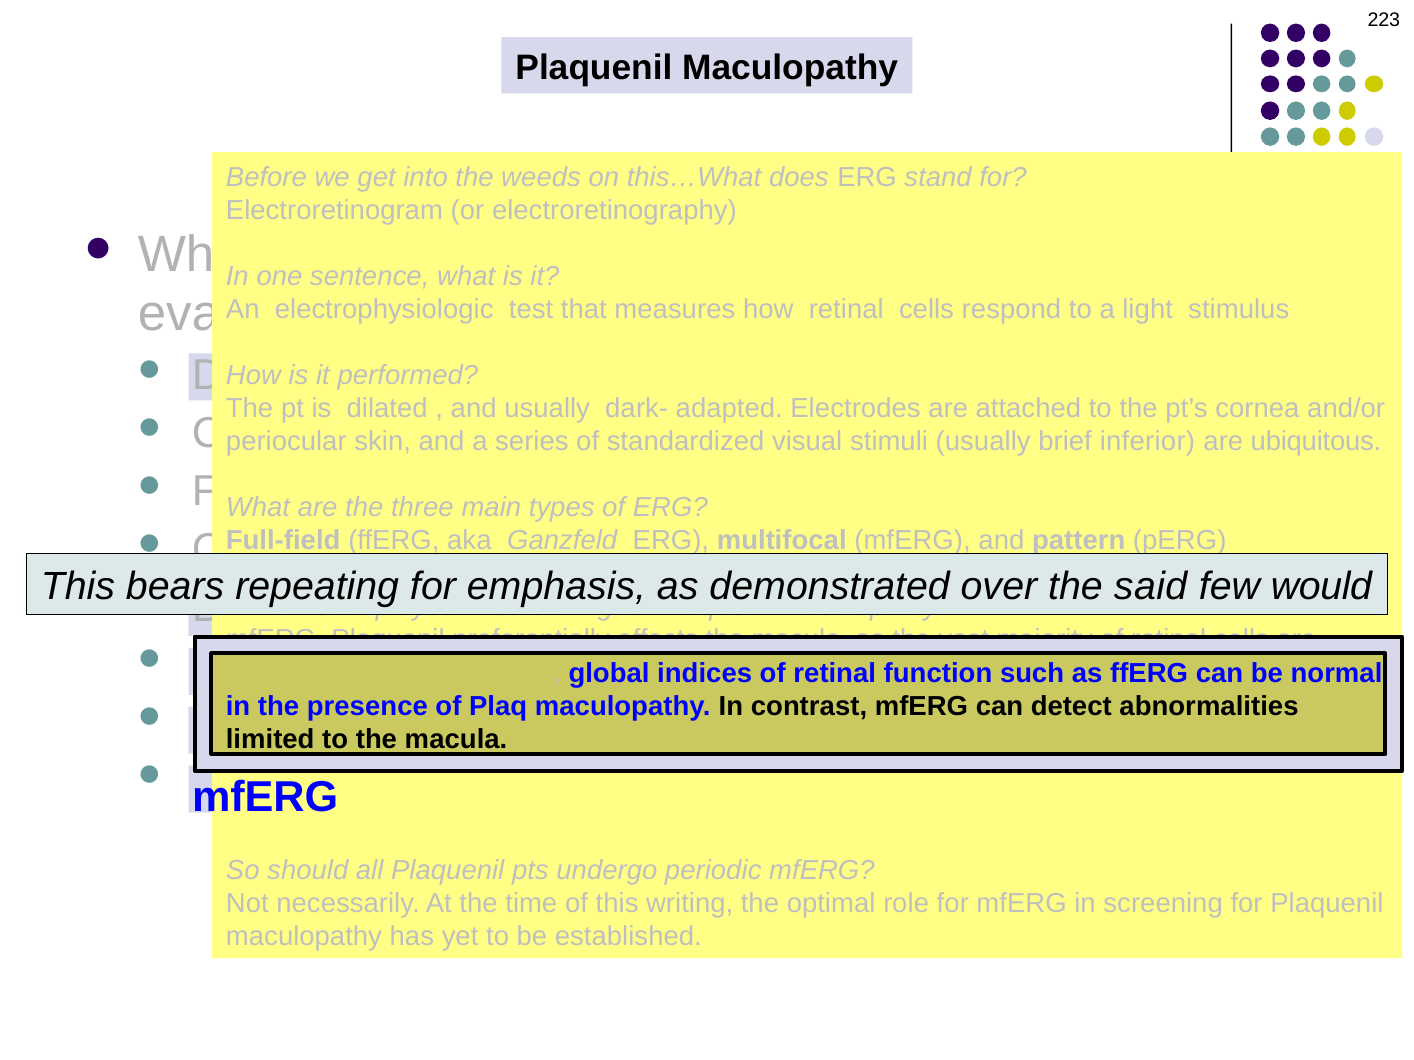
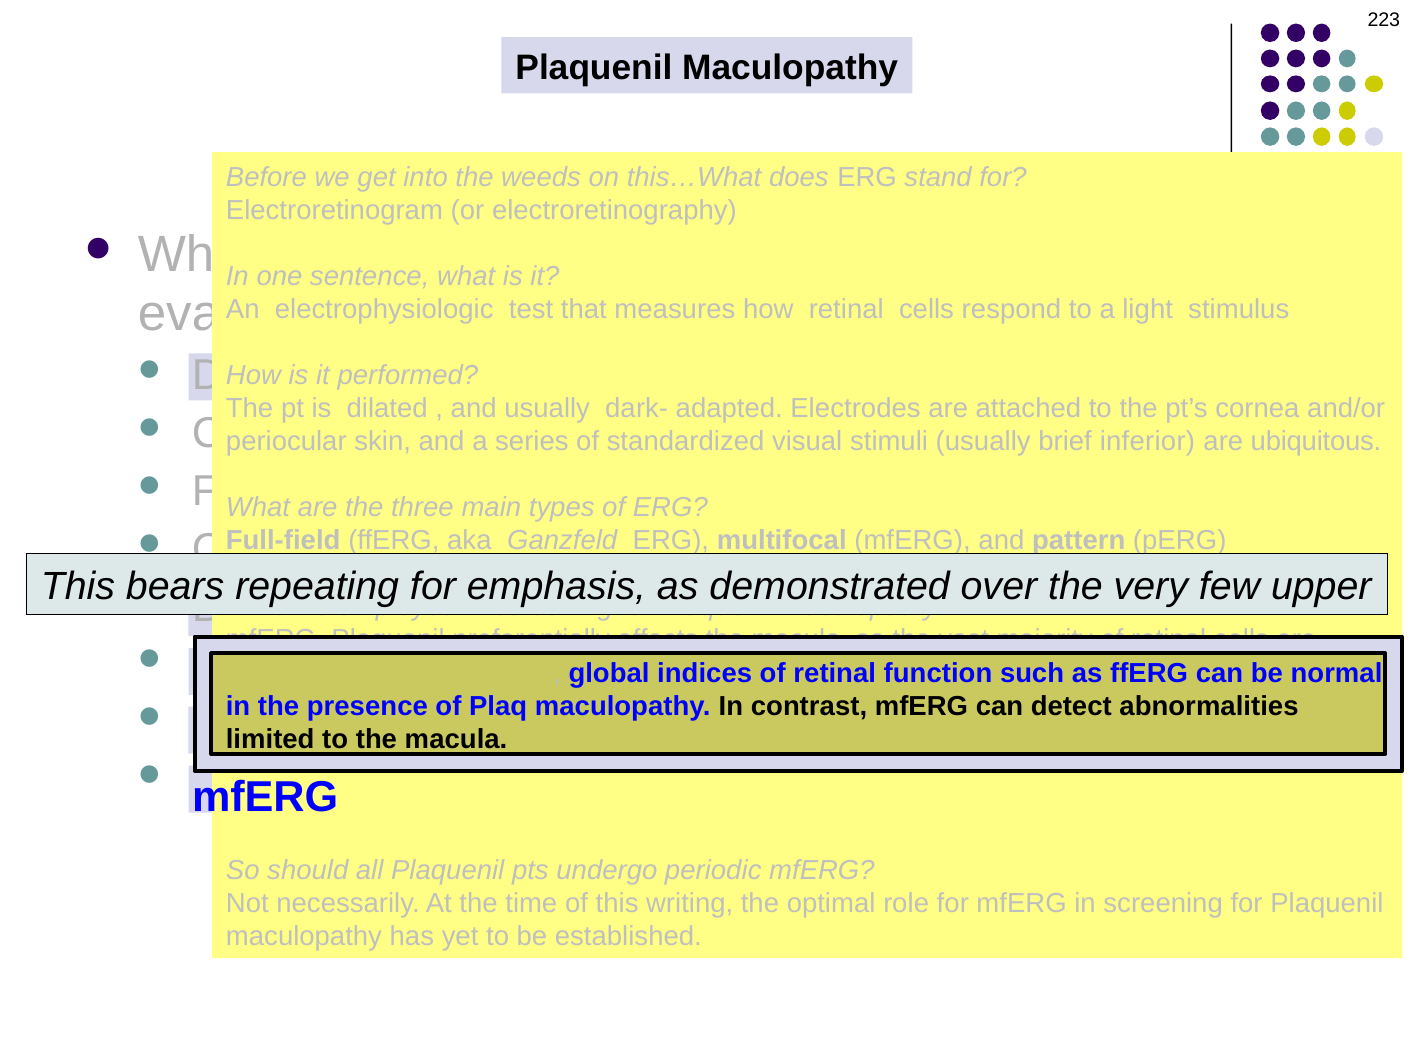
said: said -> very
would: would -> upper
